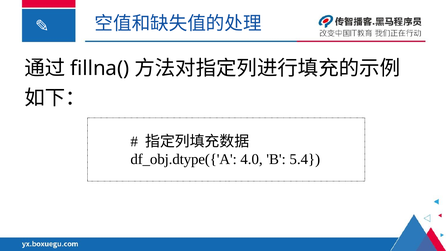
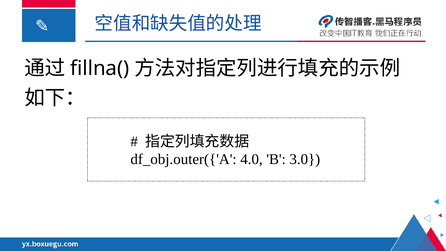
df_obj.dtype({'A: df_obj.dtype({'A -> df_obj.outer({'A
5.4: 5.4 -> 3.0
